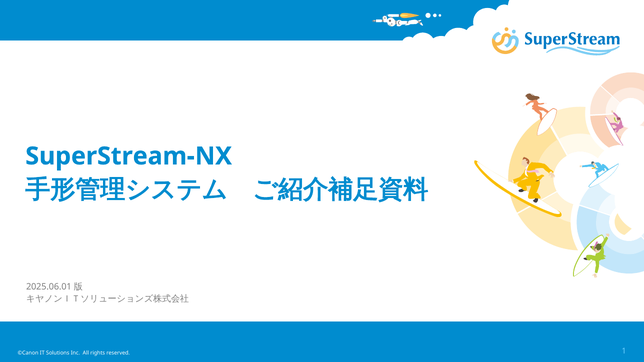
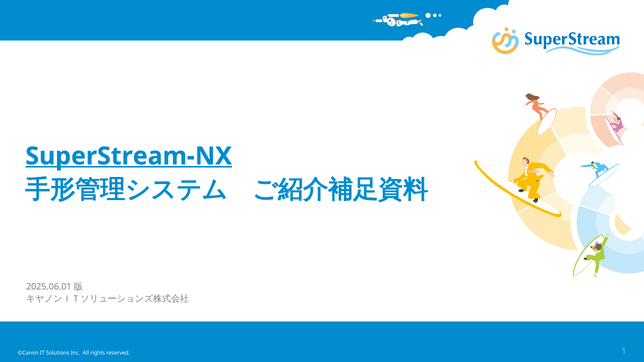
SuperStream-NX underline: none -> present
